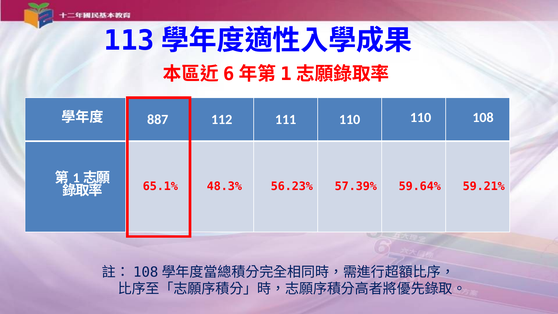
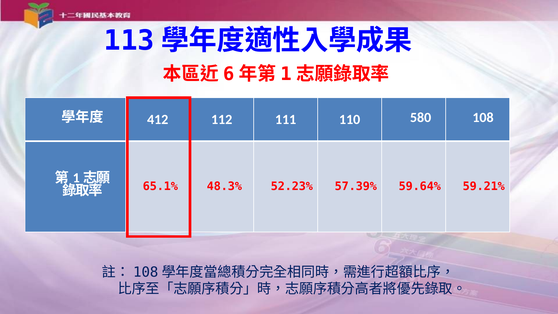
887: 887 -> 412
110 110: 110 -> 580
56.23%: 56.23% -> 52.23%
